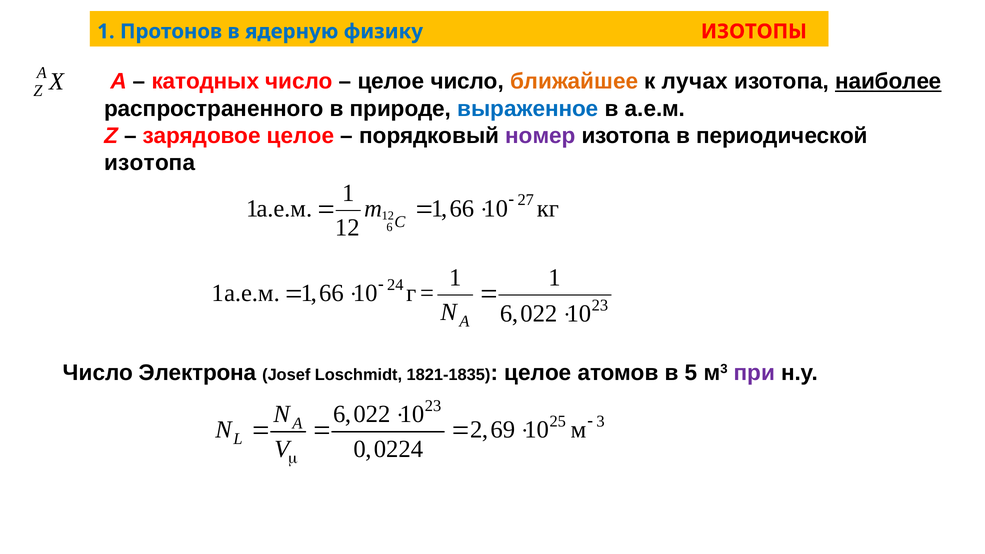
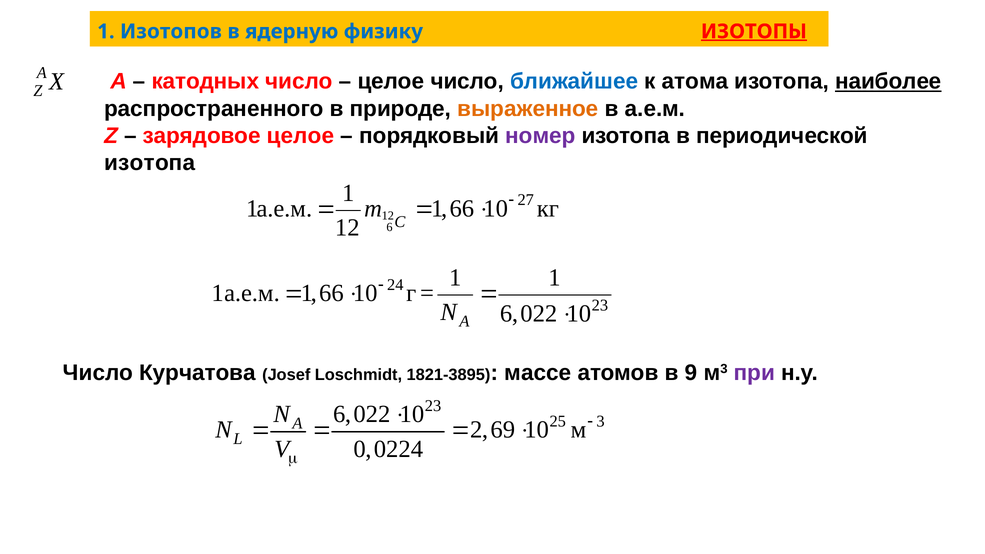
Протонов: Протонов -> Изотопов
ИЗОТОПЫ underline: none -> present
ближайшее colour: orange -> blue
лучах: лучах -> атома
выраженное colour: blue -> orange
Электрона: Электрона -> Курчатова
1821-1835: 1821-1835 -> 1821-3895
целое at (538, 373): целое -> массе
5: 5 -> 9
